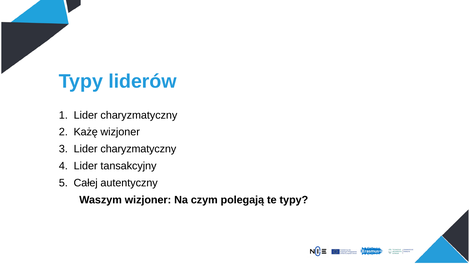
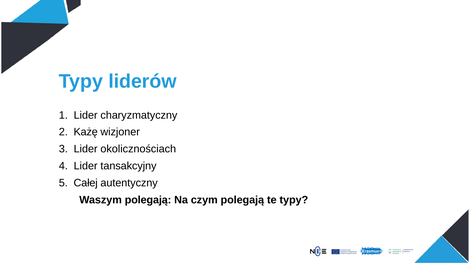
charyzmatyczny at (138, 149): charyzmatyczny -> okolicznościach
Waszym wizjoner: wizjoner -> polegają
